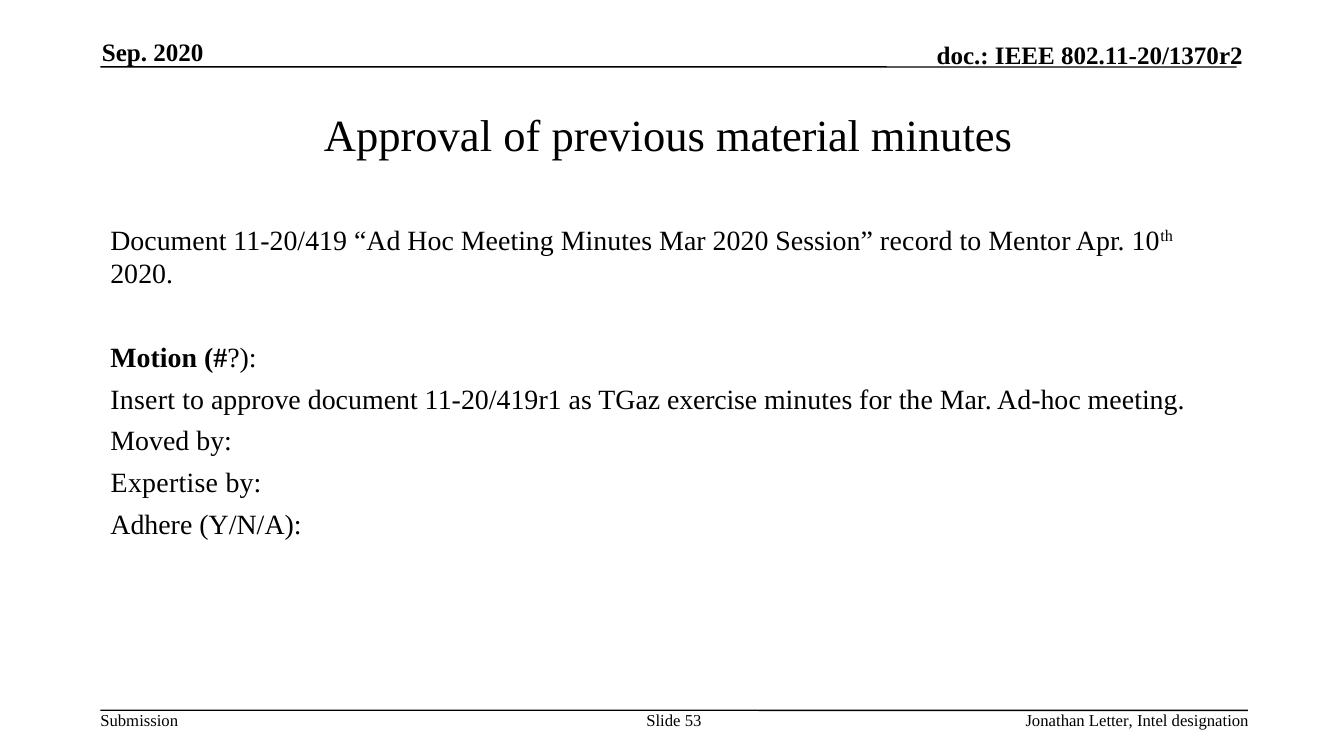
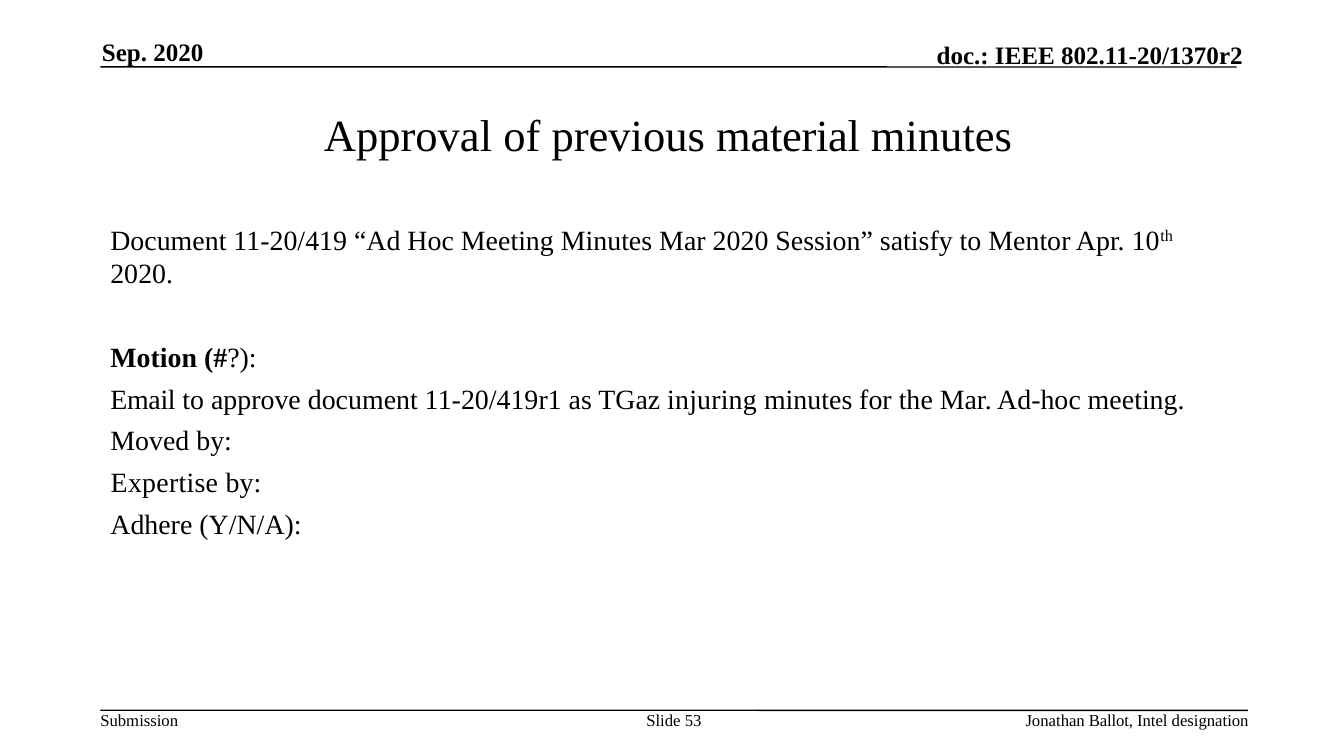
record: record -> satisfy
Insert: Insert -> Email
exercise: exercise -> injuring
Letter: Letter -> Ballot
